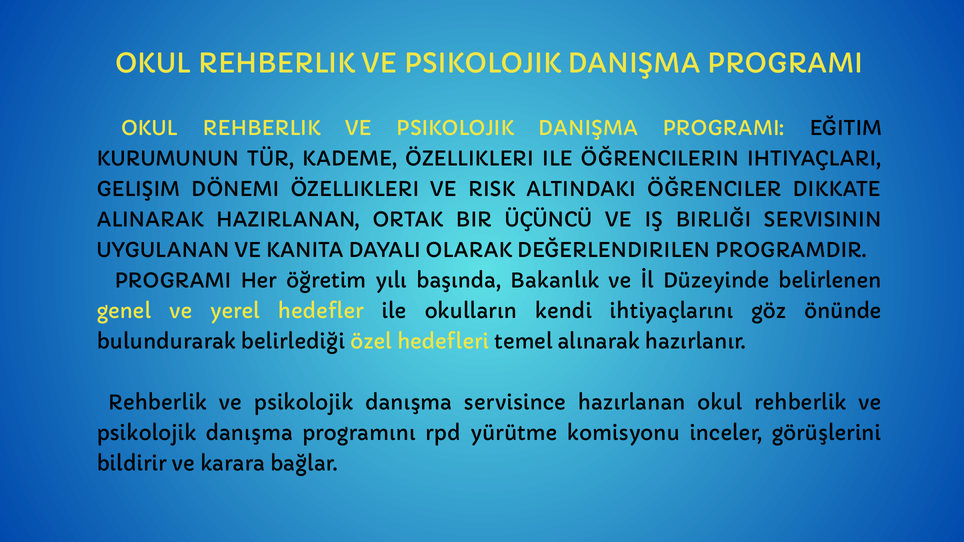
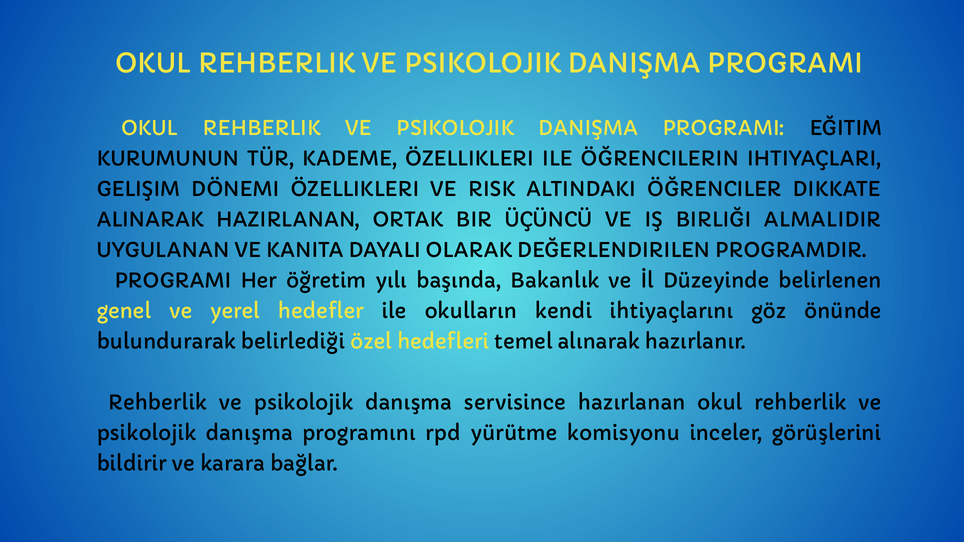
SERVISININ: SERVISININ -> ALMALIDIR
